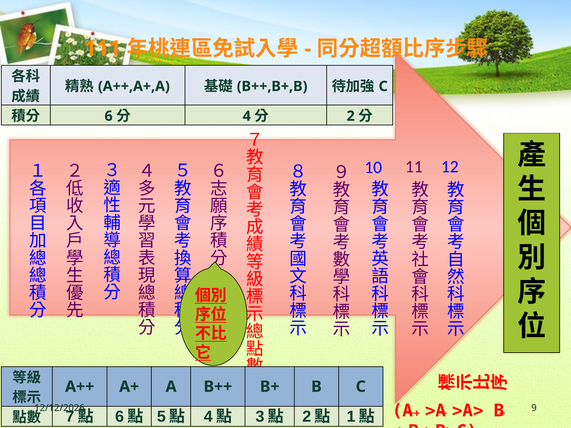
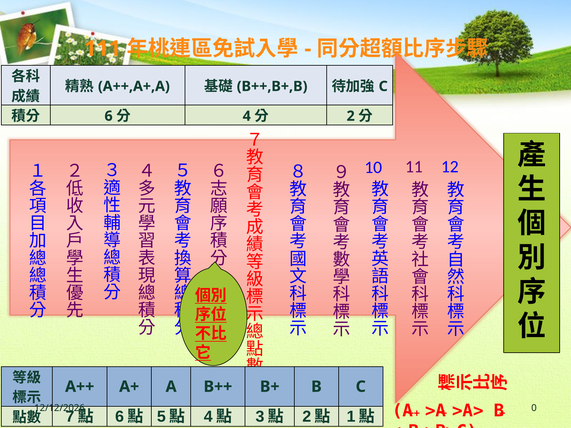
9: 9 -> 0
